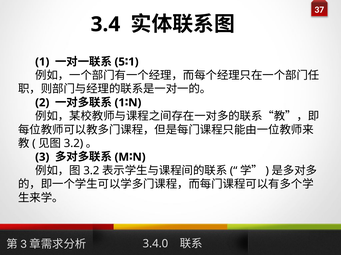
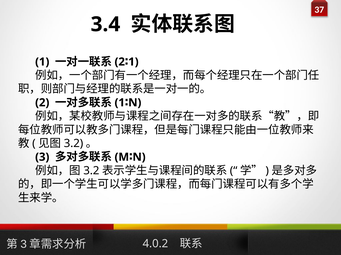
5 at (120, 62): 5 -> 2
3.4.0: 3.4.0 -> 4.0.2
